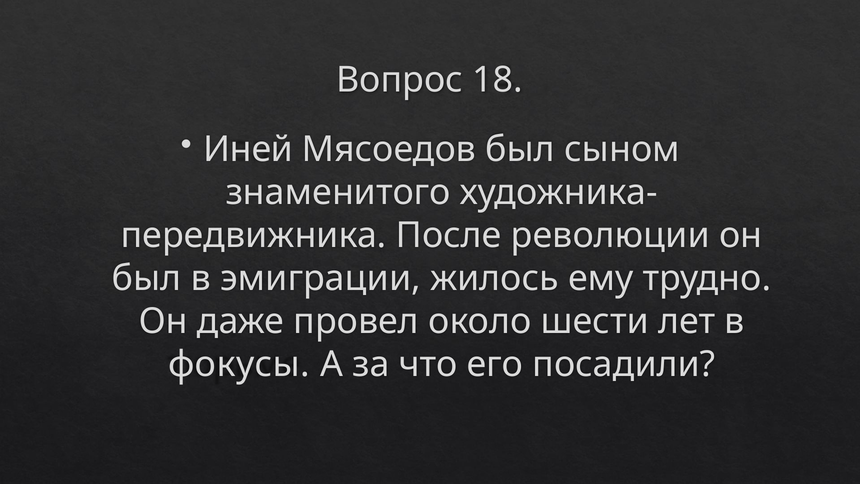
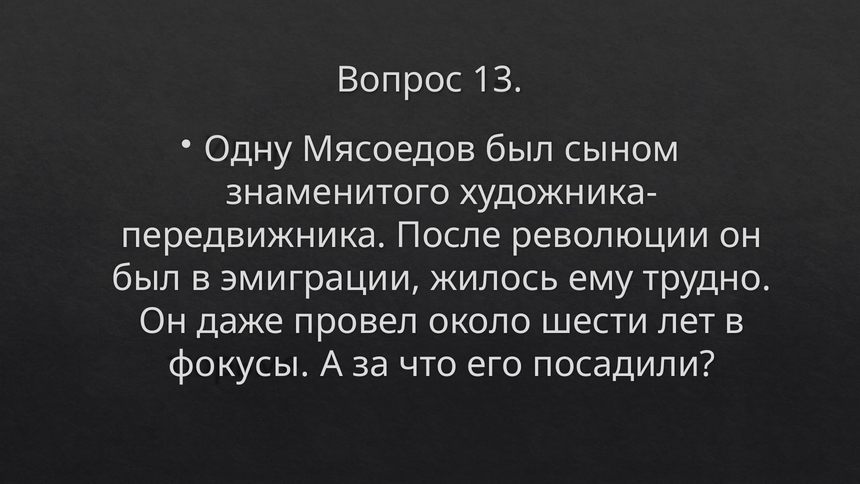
18: 18 -> 13
Иней: Иней -> Одну
